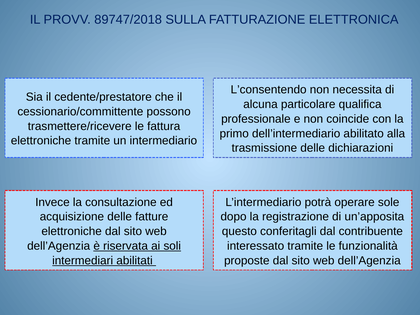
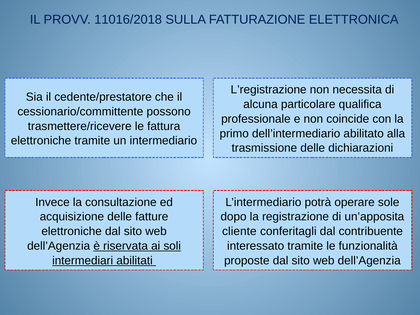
89747/2018: 89747/2018 -> 11016/2018
L’consentendo: L’consentendo -> L’registrazione
questo: questo -> cliente
